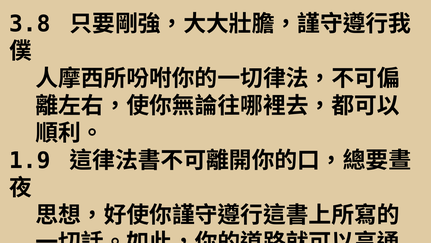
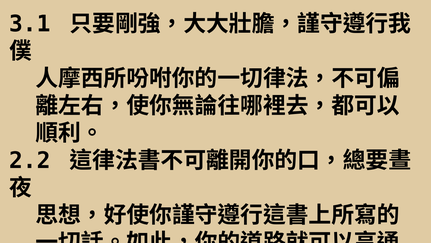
3.8: 3.8 -> 3.1
1.9: 1.9 -> 2.2
